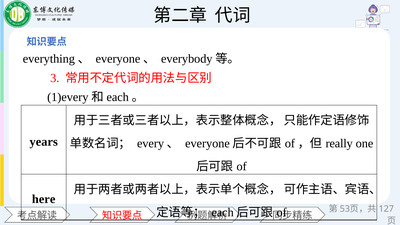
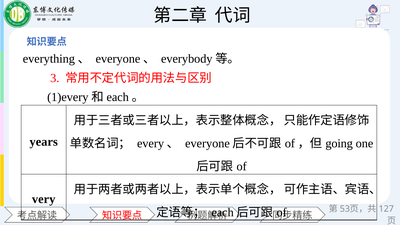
really: really -> going
here: here -> very
